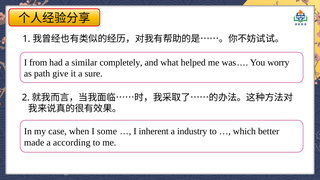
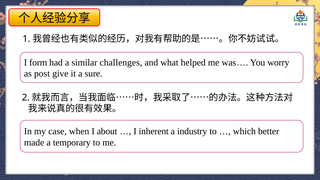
from: from -> form
completely: completely -> challenges
path: path -> post
some: some -> about
according: according -> temporary
